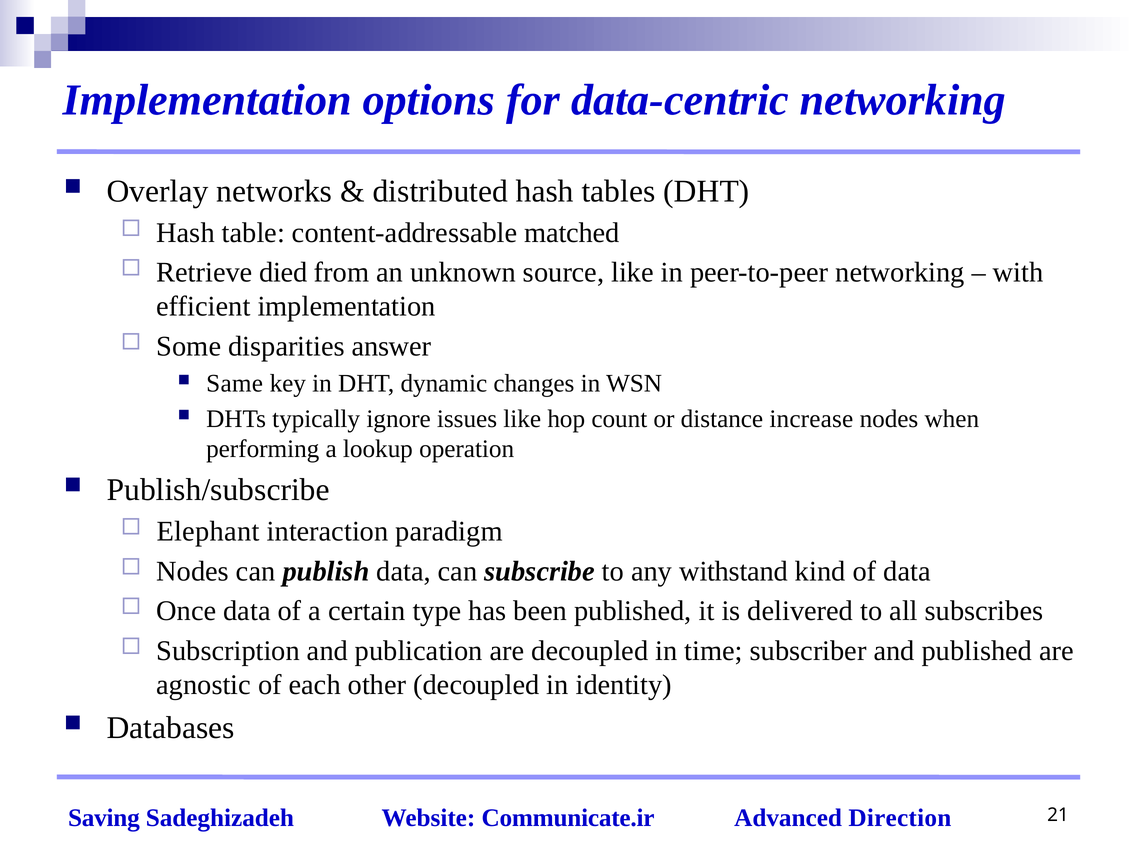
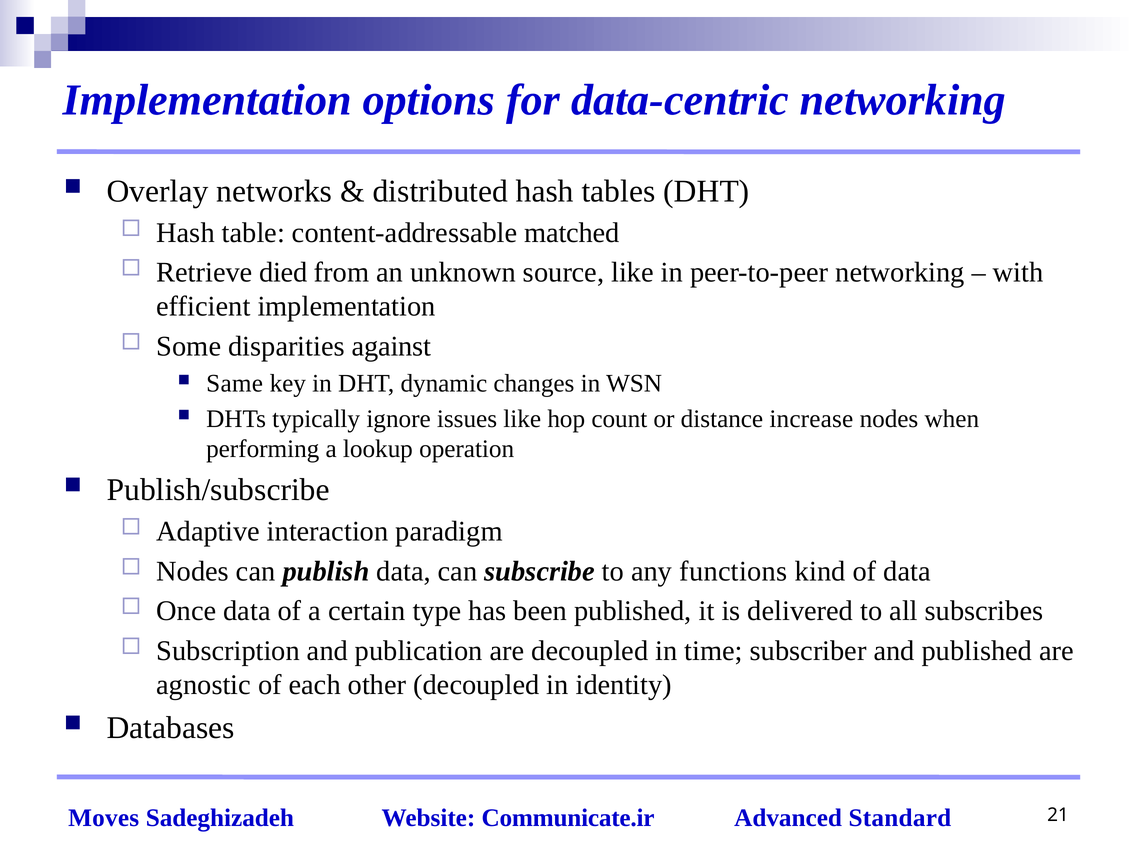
answer: answer -> against
Elephant: Elephant -> Adaptive
withstand: withstand -> functions
Saving: Saving -> Moves
Direction: Direction -> Standard
